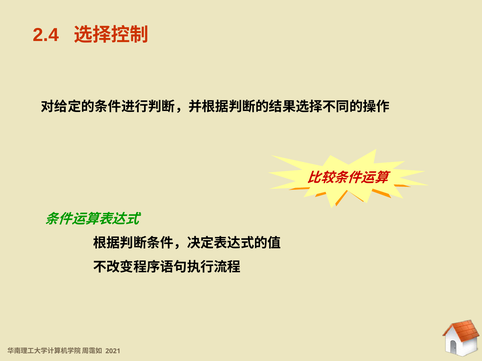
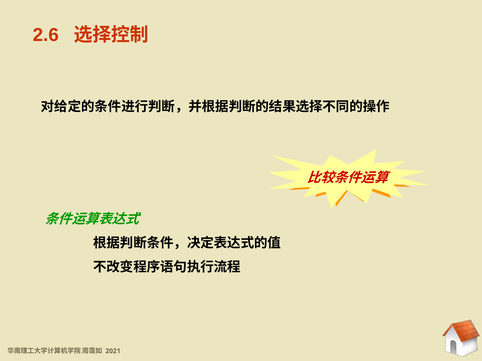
2.4: 2.4 -> 2.6
